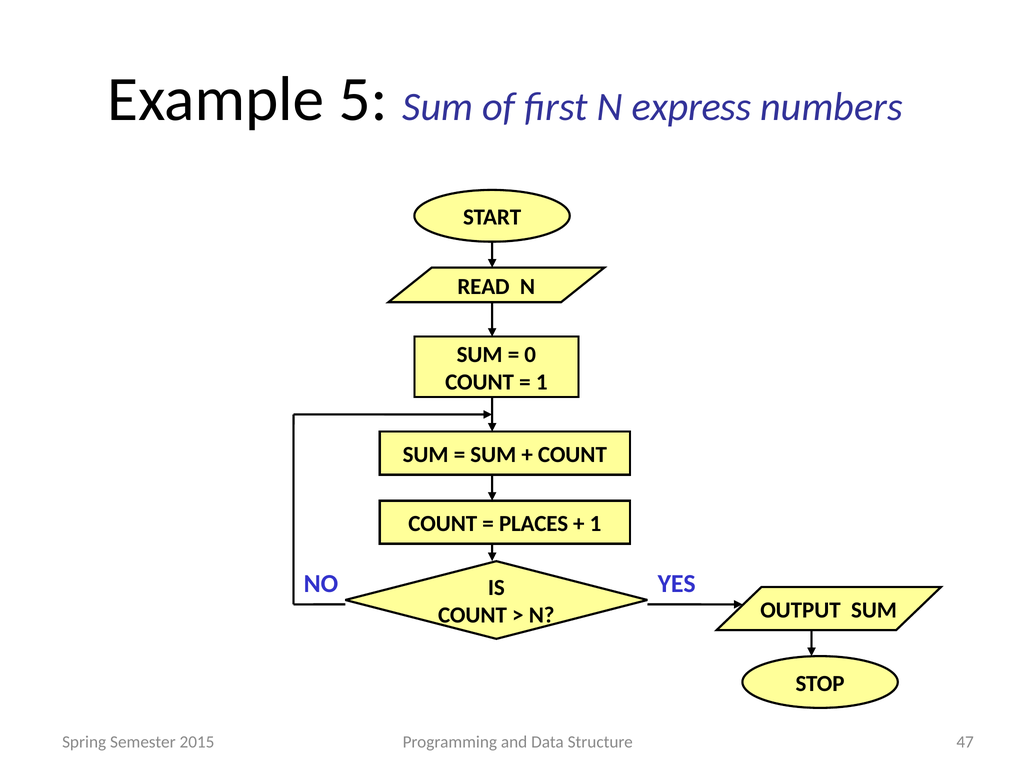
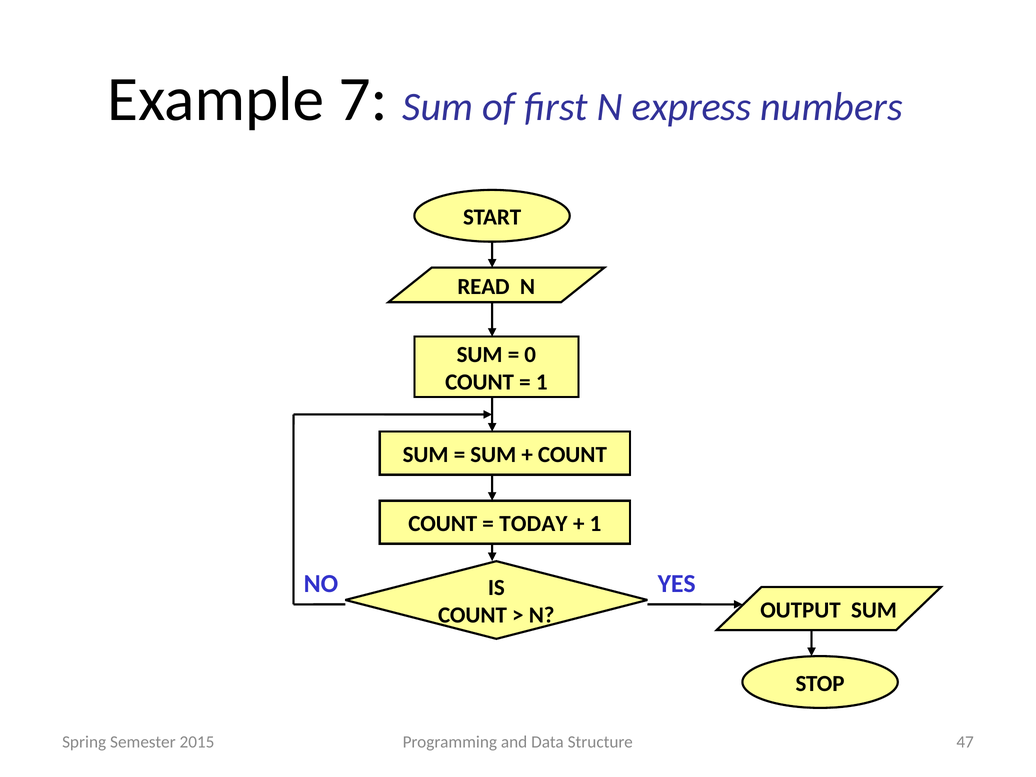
5: 5 -> 7
PLACES: PLACES -> TODAY
